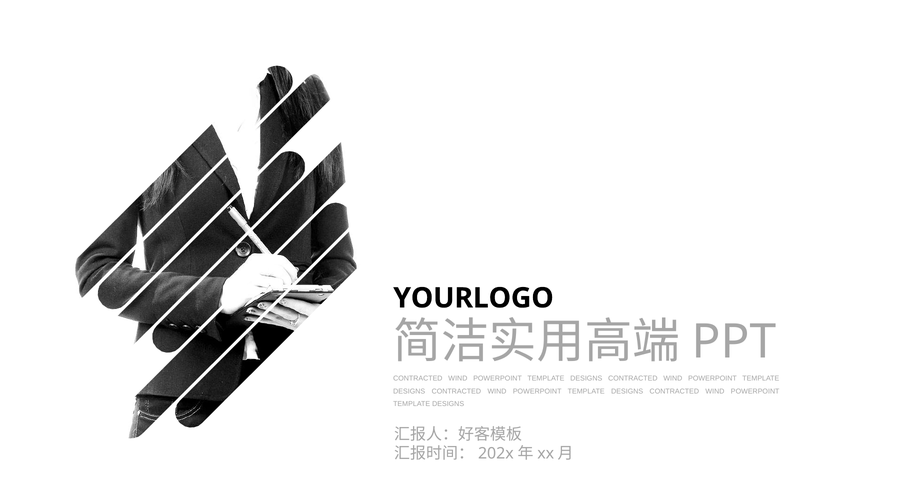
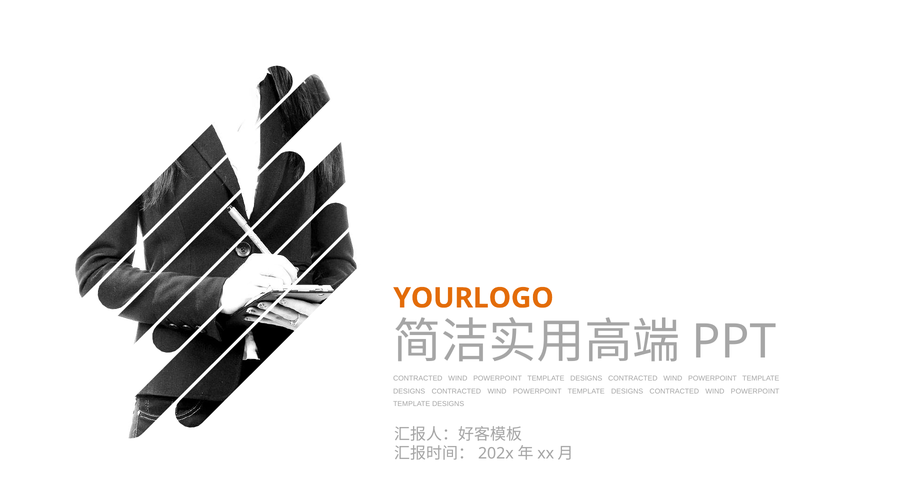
YOURLOGO colour: black -> orange
